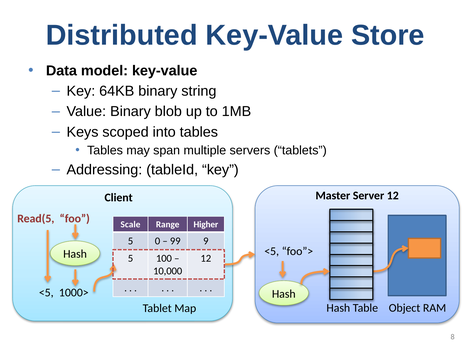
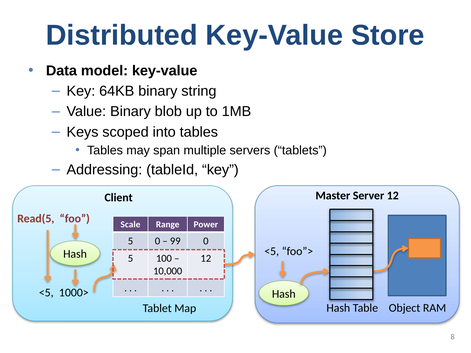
Higher: Higher -> Power
99 9: 9 -> 0
